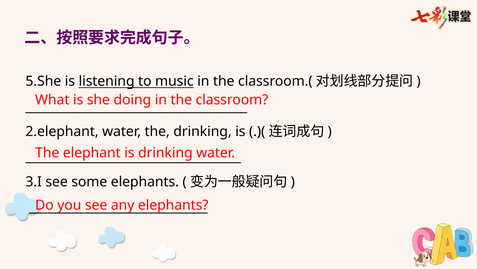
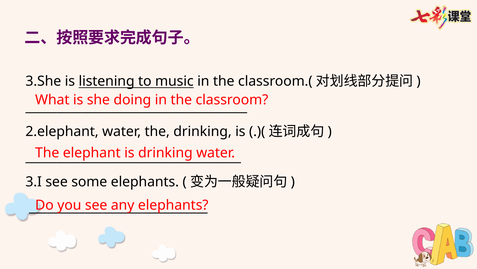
5.She: 5.She -> 3.She
